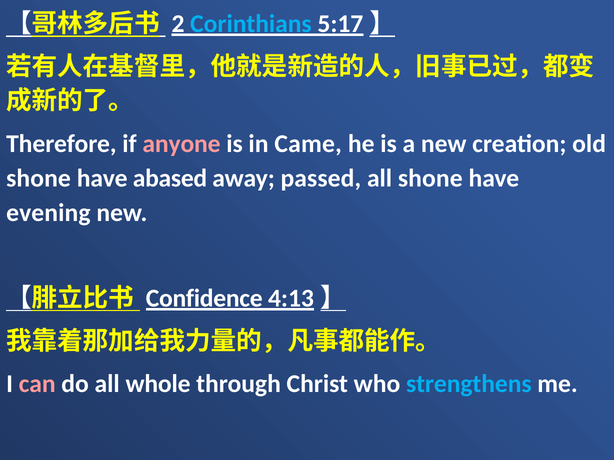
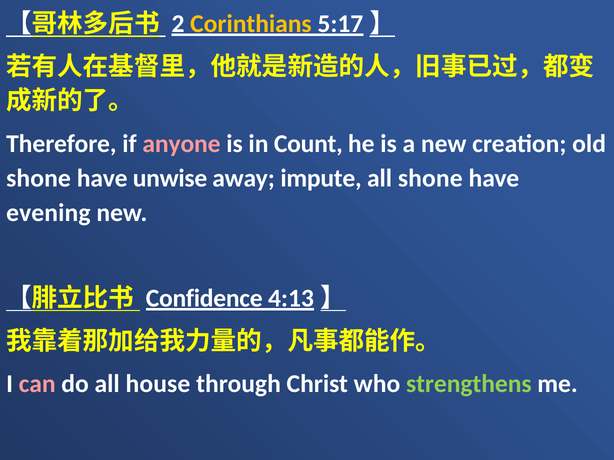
Corinthians colour: light blue -> yellow
Came: Came -> Count
abased: abased -> unwise
passed: passed -> impute
whole: whole -> house
strengthens colour: light blue -> light green
